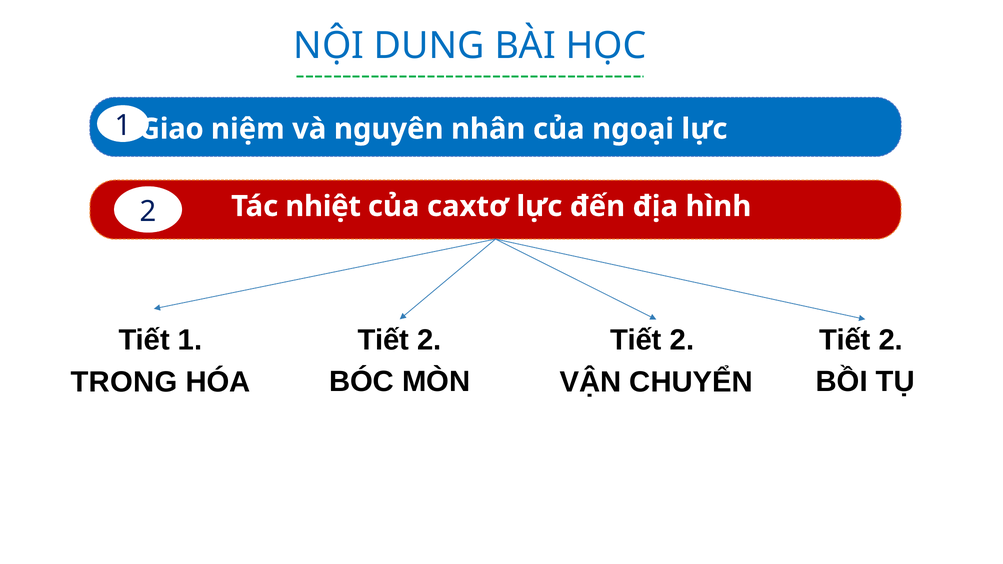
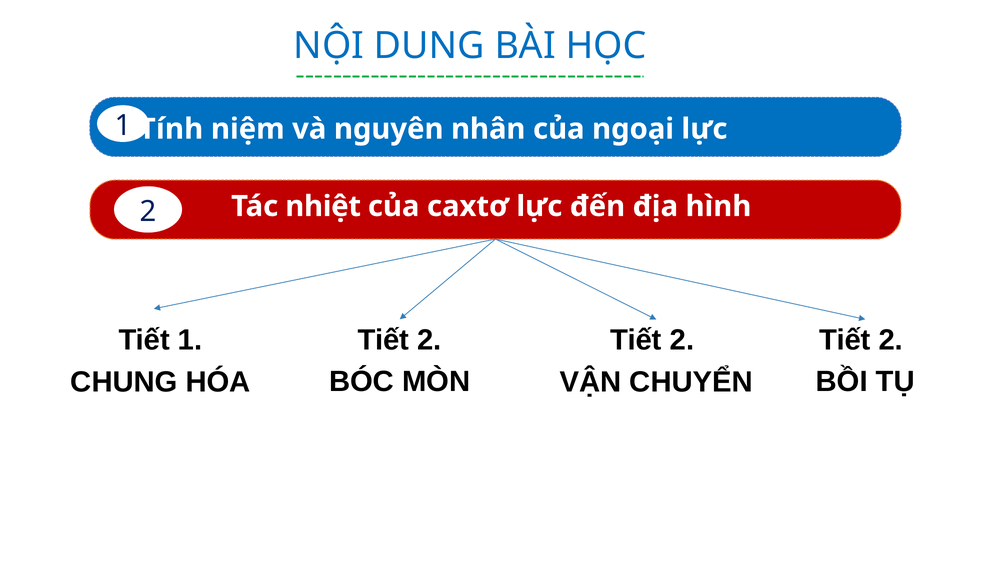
Giao: Giao -> Tính
TRONG: TRONG -> CHUNG
